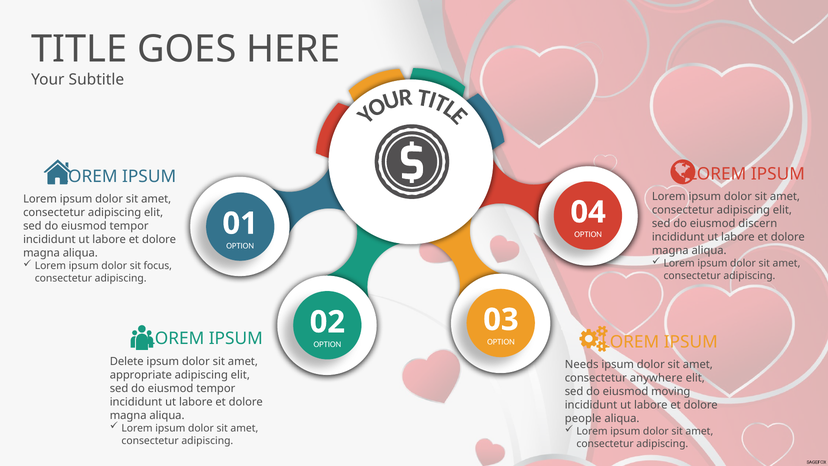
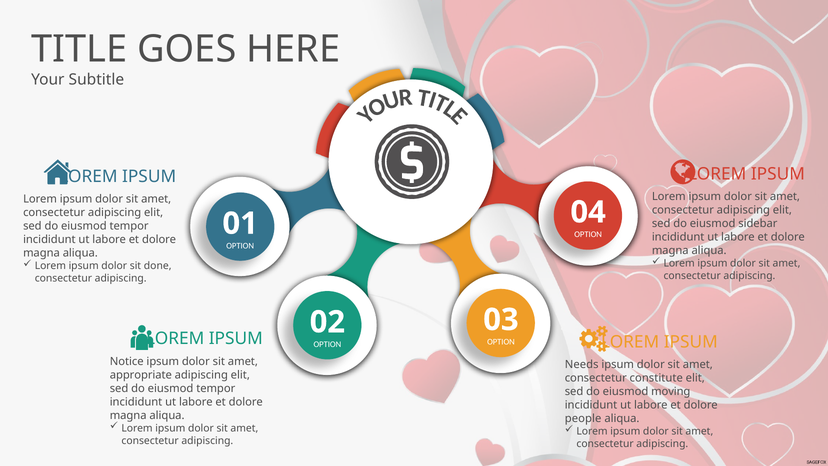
discern: discern -> sidebar
focus: focus -> done
Delete: Delete -> Notice
anywhere: anywhere -> constitute
